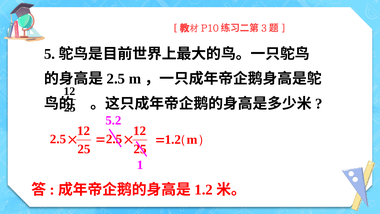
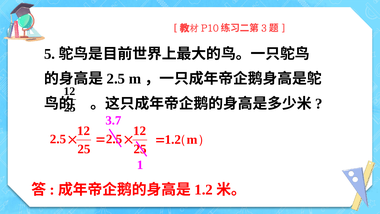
5.2: 5.2 -> 3.7
